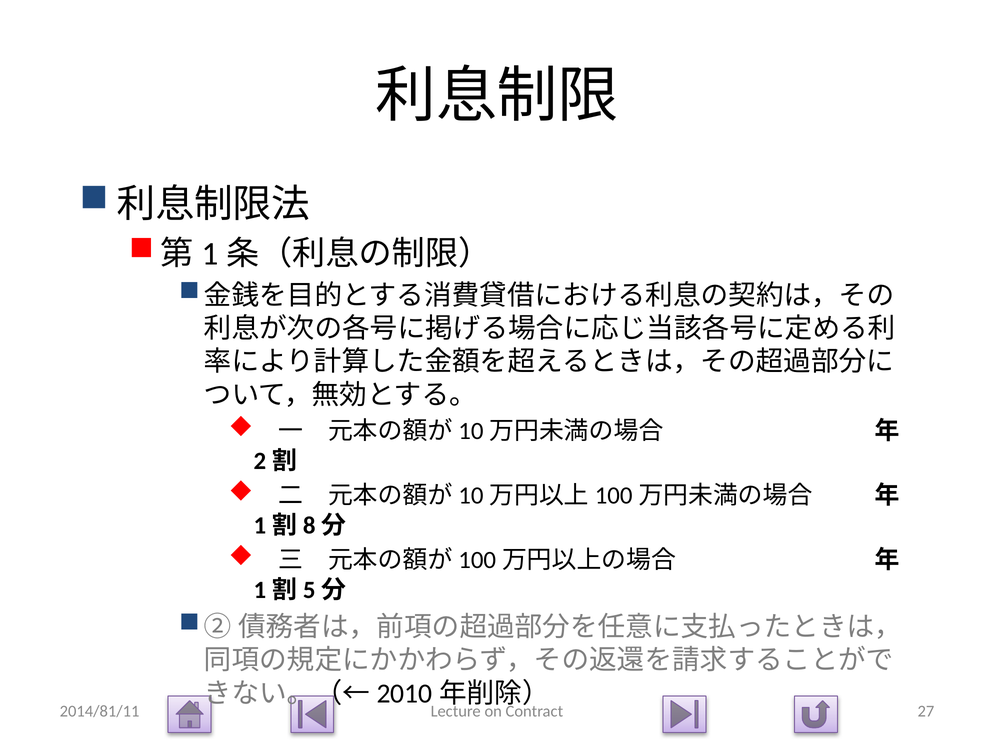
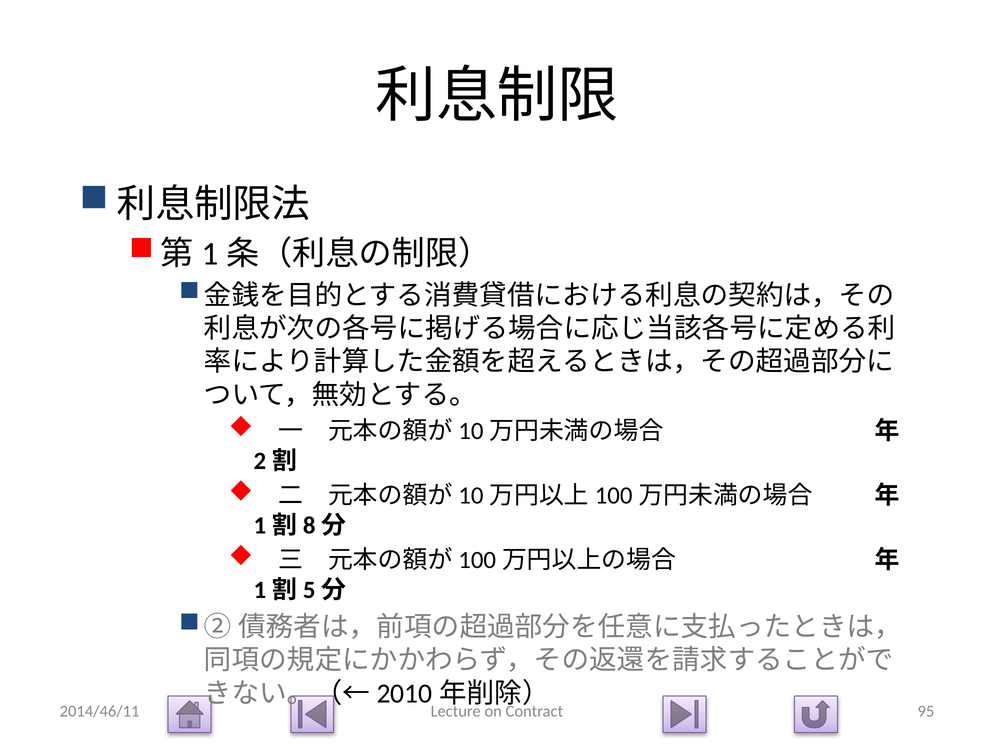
2014/81/11: 2014/81/11 -> 2014/46/11
27: 27 -> 95
